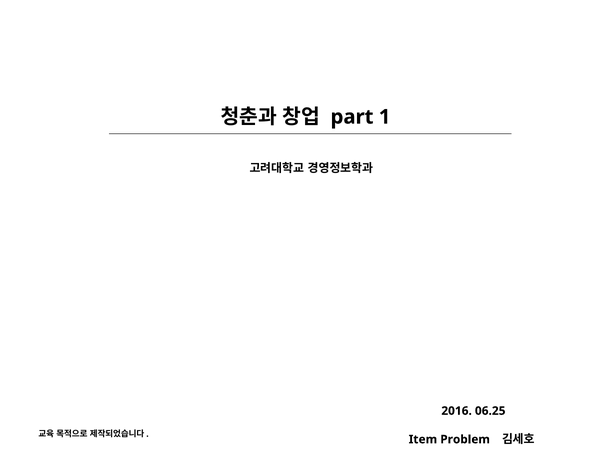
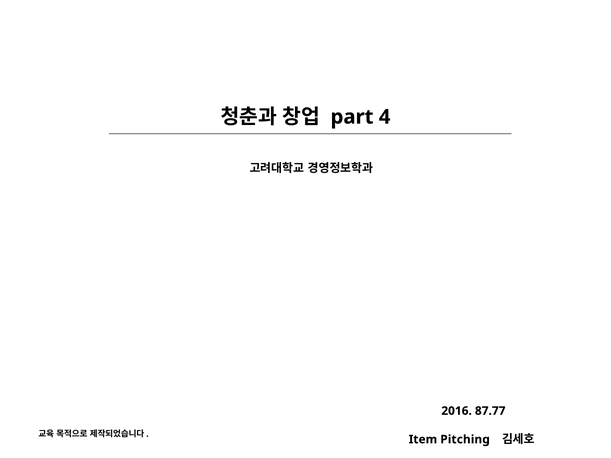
1: 1 -> 4
06.25: 06.25 -> 87.77
Problem: Problem -> Pitching
